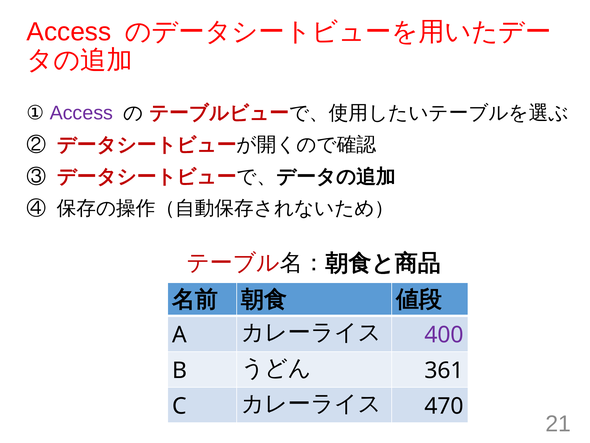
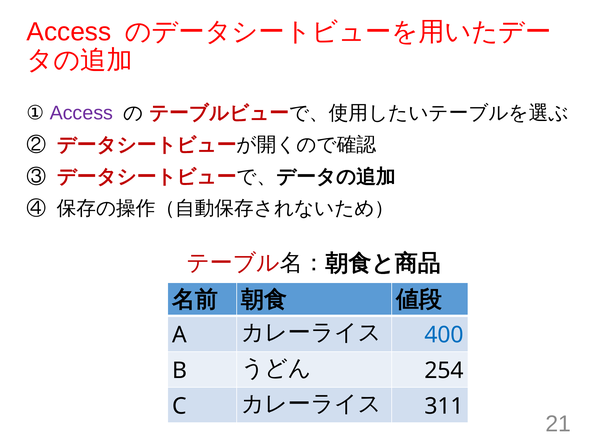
400 colour: purple -> blue
361: 361 -> 254
470: 470 -> 311
